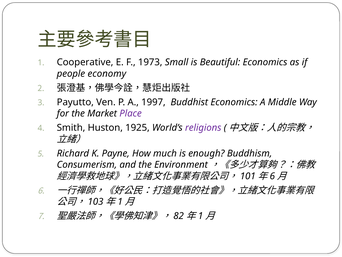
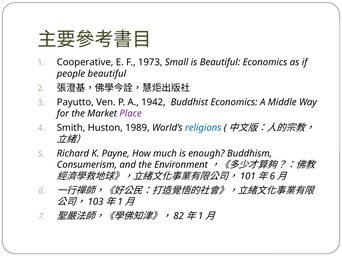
people economy: economy -> beautiful
1997: 1997 -> 1942
1925: 1925 -> 1989
religions colour: purple -> blue
